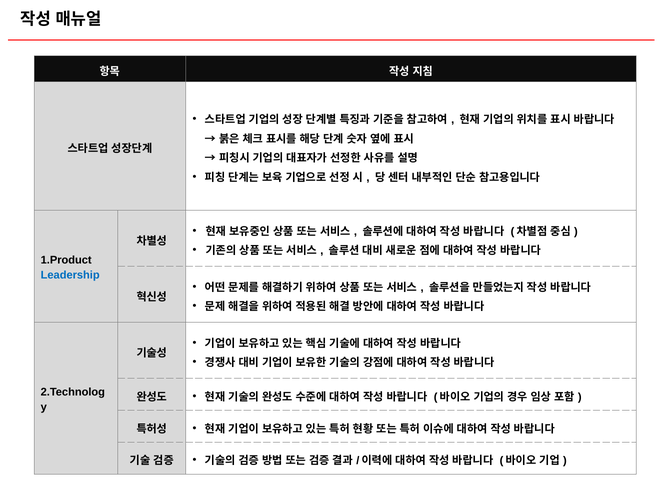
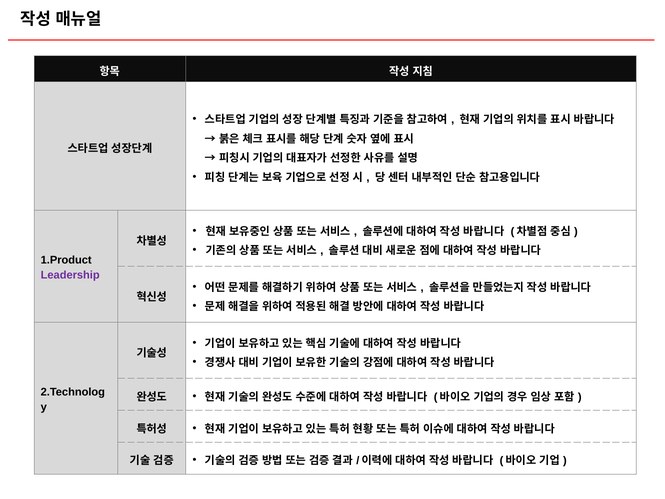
Leadership colour: blue -> purple
